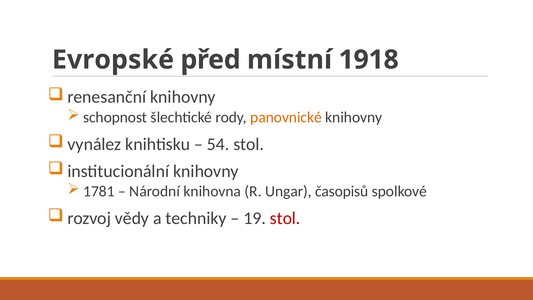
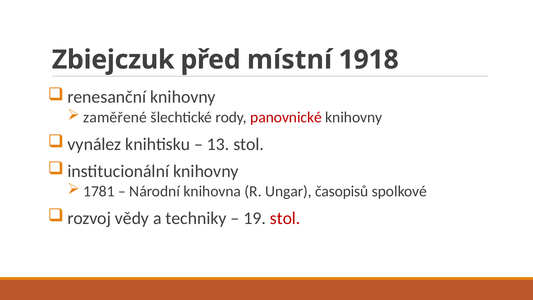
Evropské: Evropské -> Zbiejczuk
schopnost: schopnost -> zaměřené
panovnické colour: orange -> red
54: 54 -> 13
